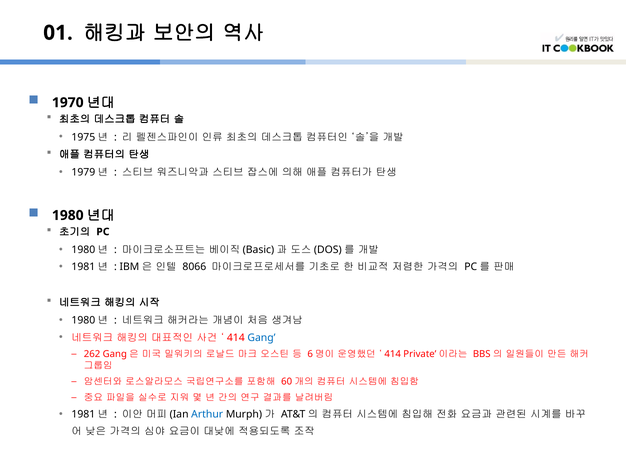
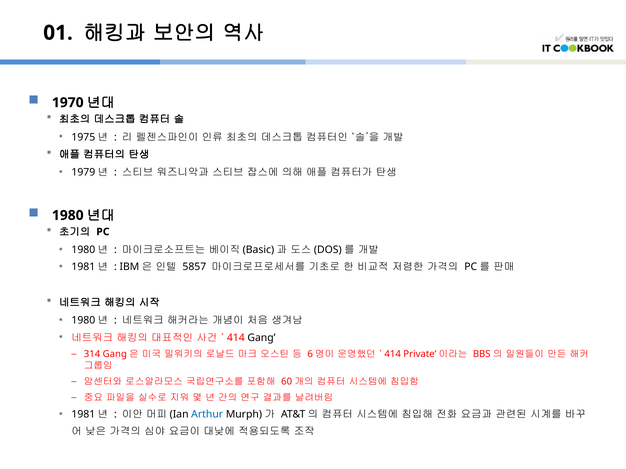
8066: 8066 -> 5857
Gang colour: blue -> black
262: 262 -> 314
